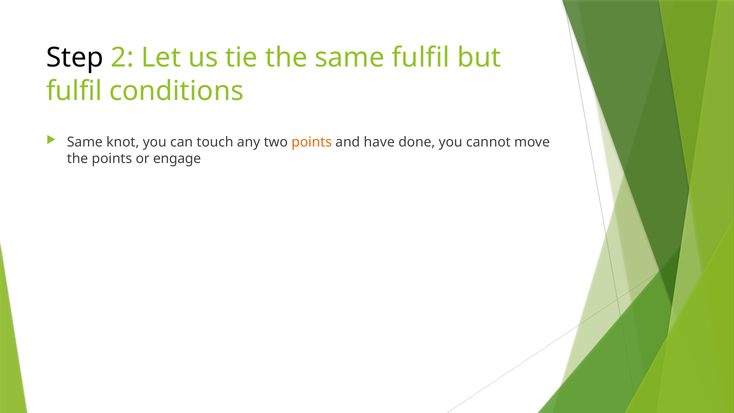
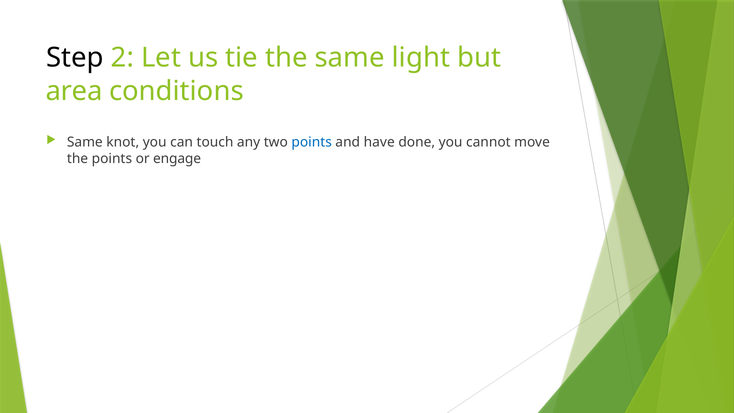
same fulfil: fulfil -> light
fulfil at (74, 91): fulfil -> area
points at (312, 142) colour: orange -> blue
